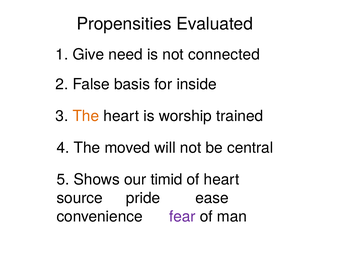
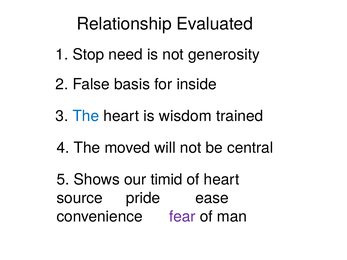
Propensities: Propensities -> Relationship
Give: Give -> Stop
connected: connected -> generosity
The at (86, 116) colour: orange -> blue
worship: worship -> wisdom
